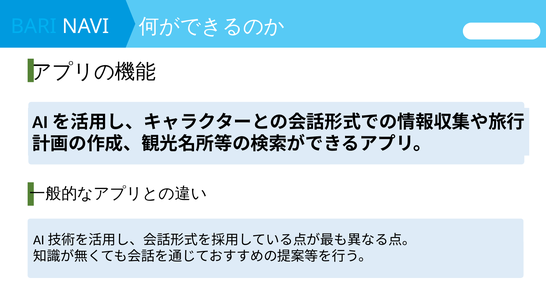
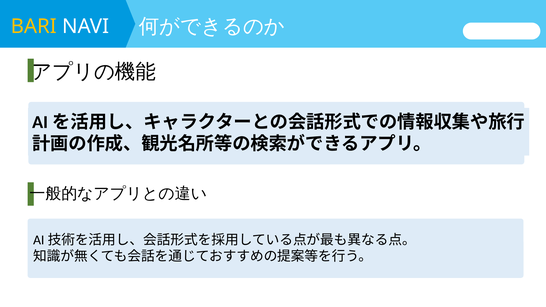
BARI colour: light blue -> yellow
